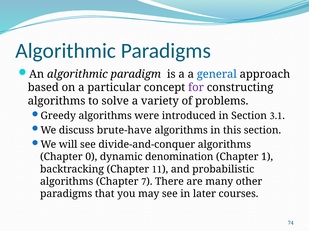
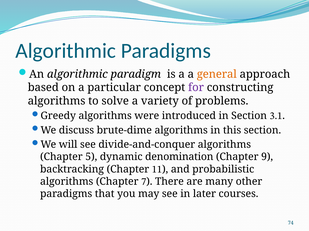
general colour: blue -> orange
brute-have: brute-have -> brute-dime
0: 0 -> 5
1: 1 -> 9
